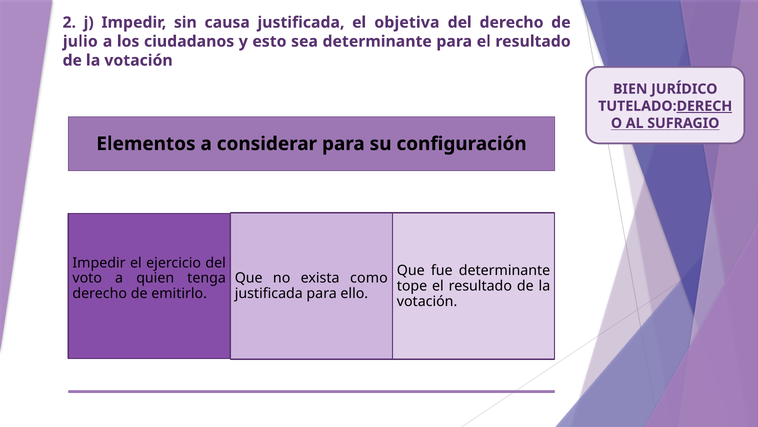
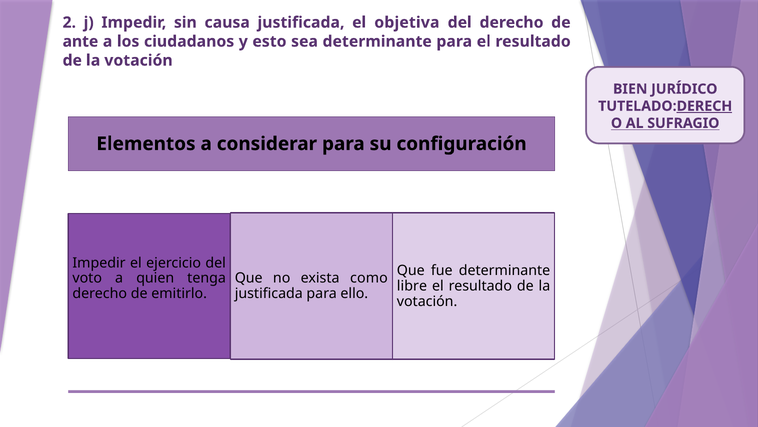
julio: julio -> ante
tope: tope -> libre
